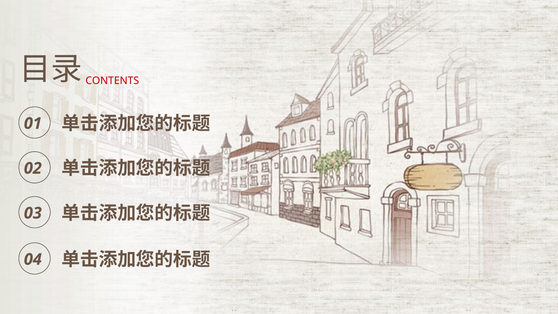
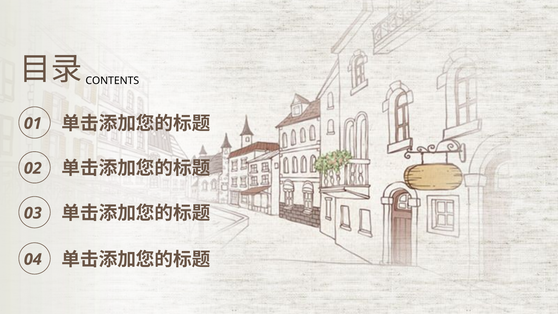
CONTENTS colour: red -> black
